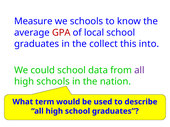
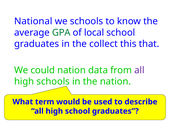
Measure: Measure -> National
GPA colour: red -> green
into: into -> that
could school: school -> nation
